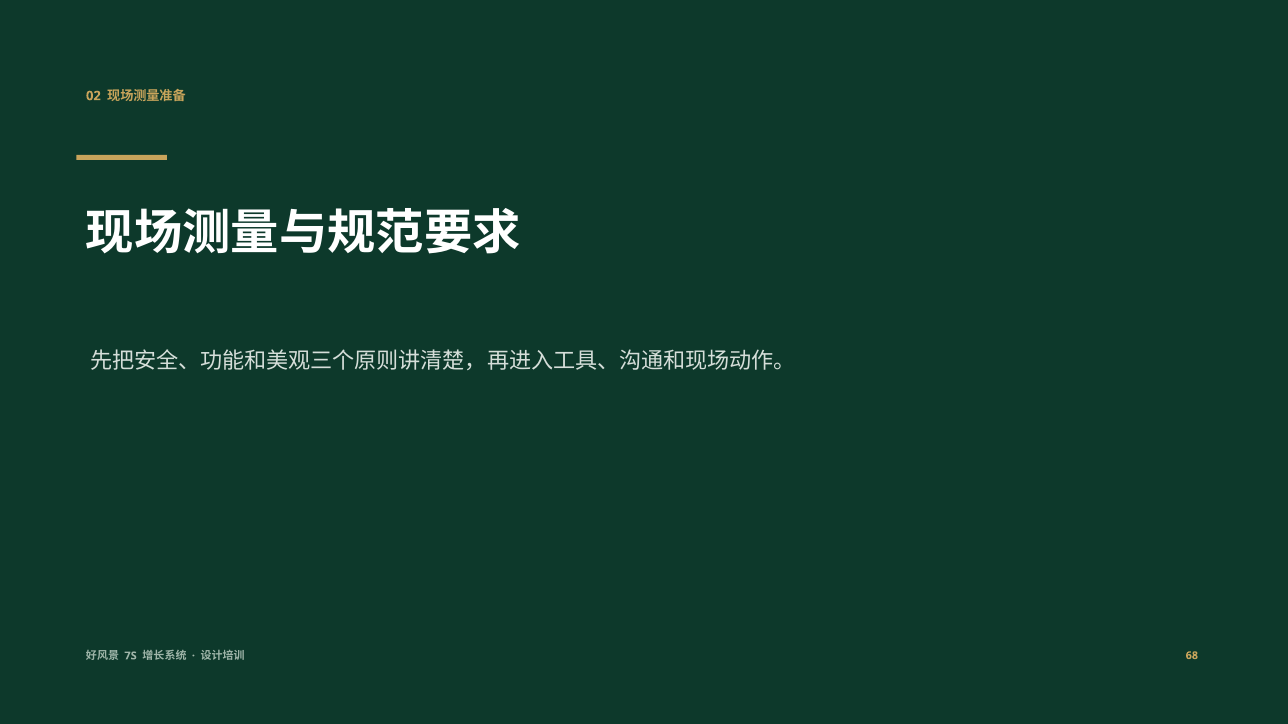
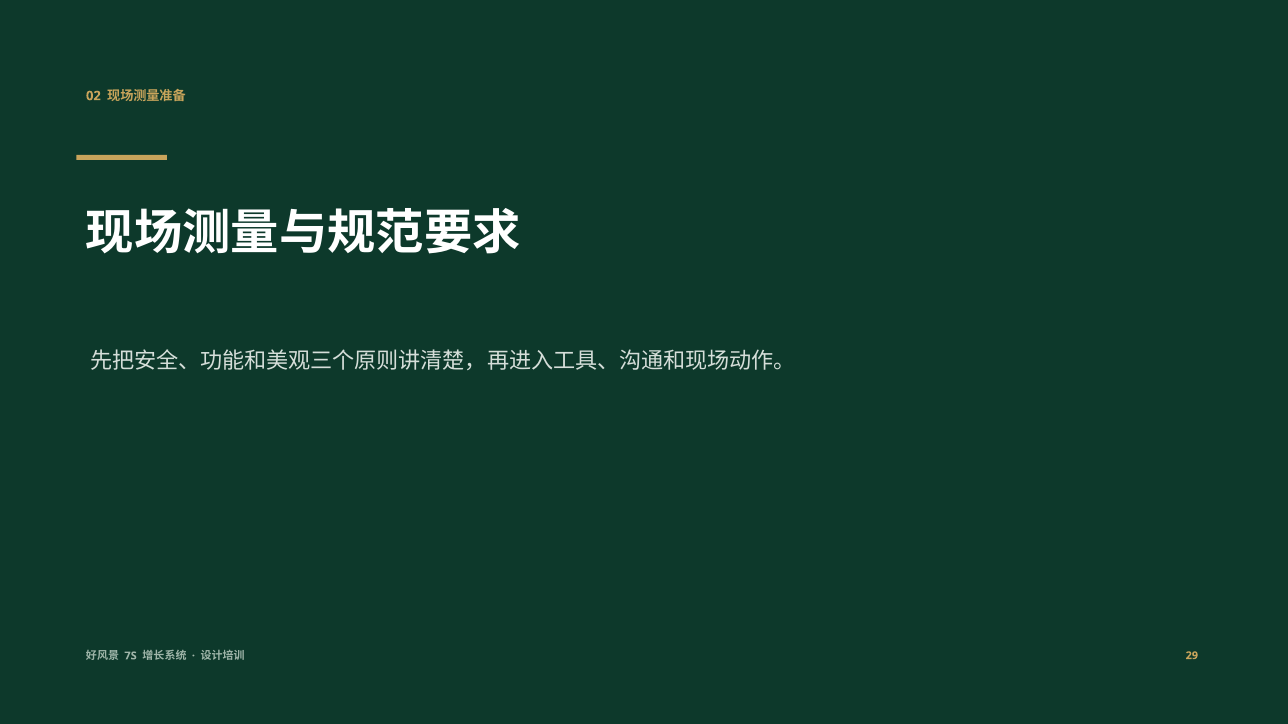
68: 68 -> 29
